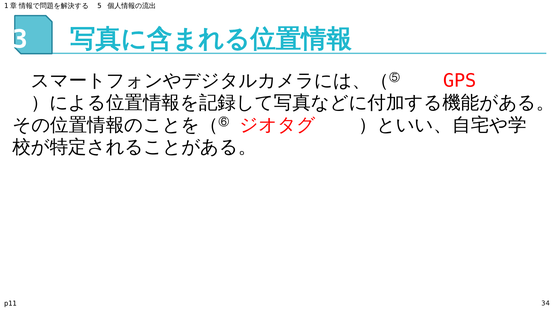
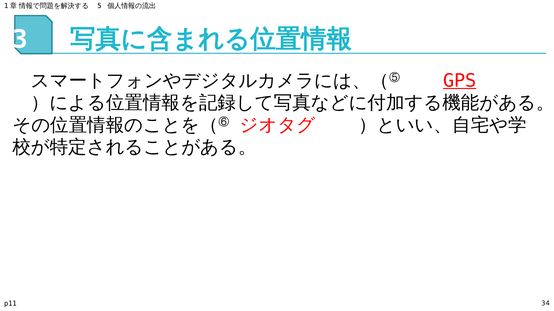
GPS underline: none -> present
